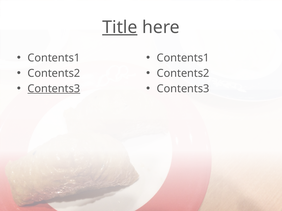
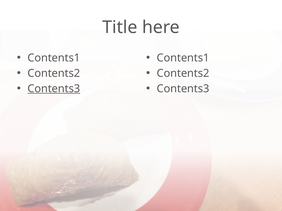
Title underline: present -> none
